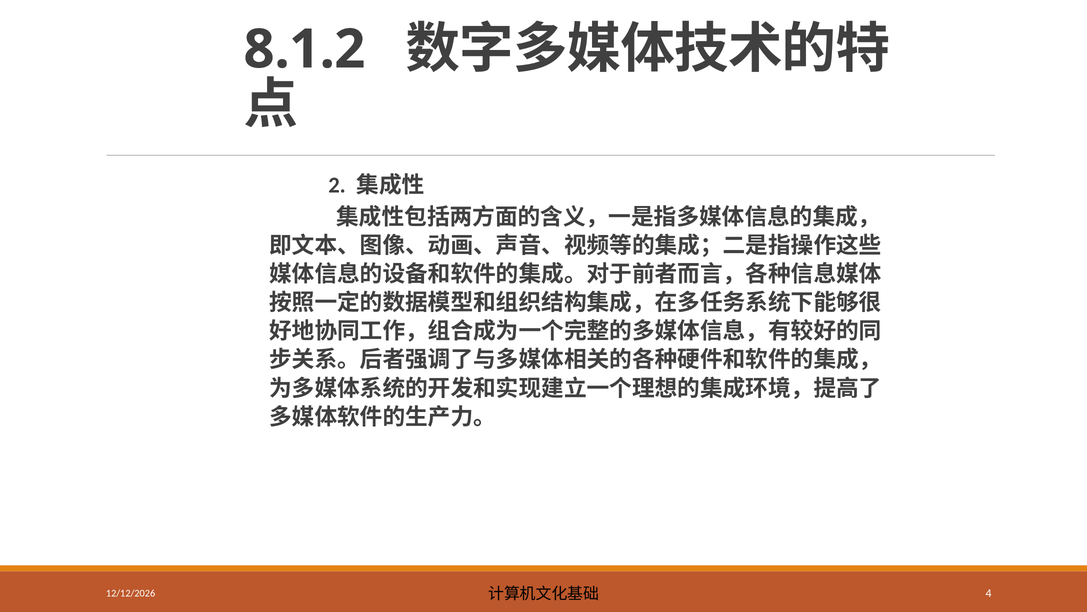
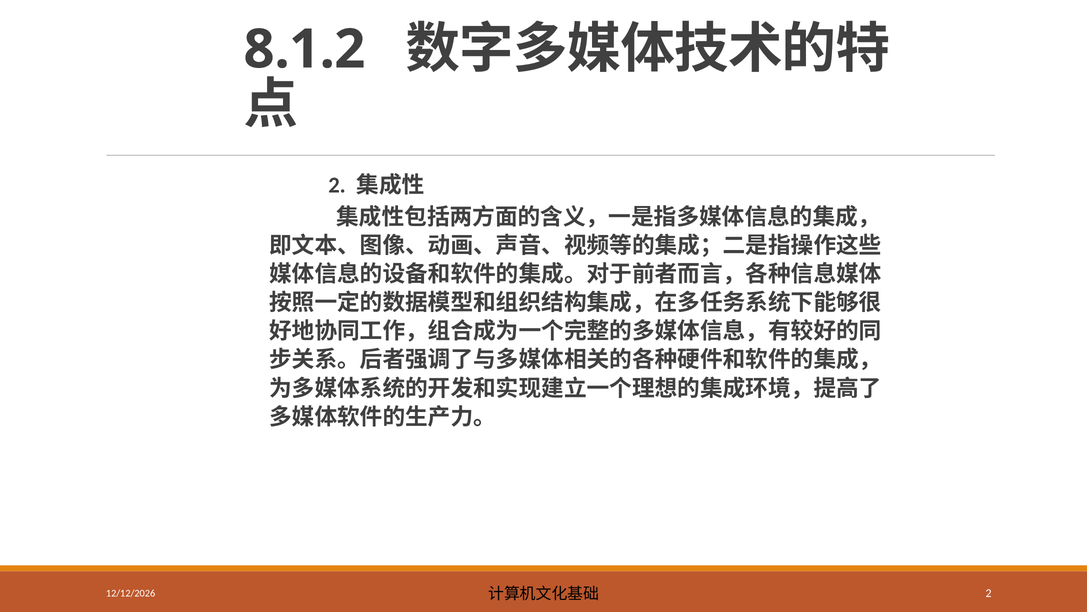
4 at (989, 593): 4 -> 2
